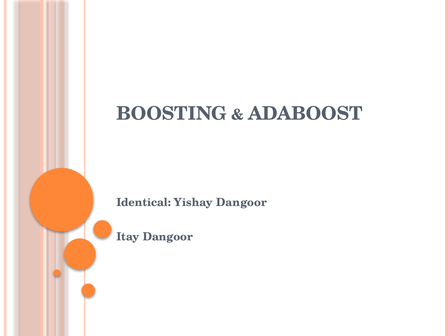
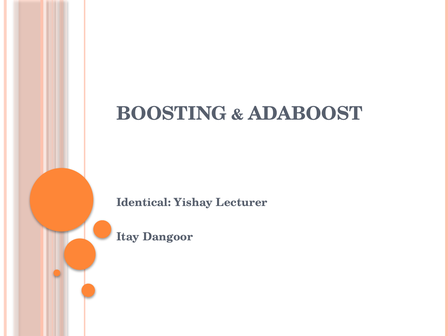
Yishay Dangoor: Dangoor -> Lecturer
